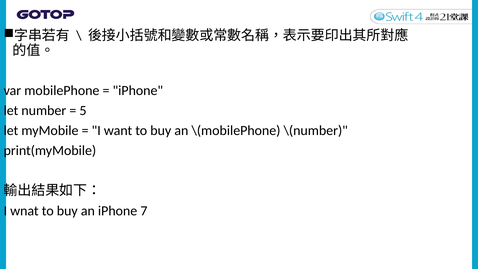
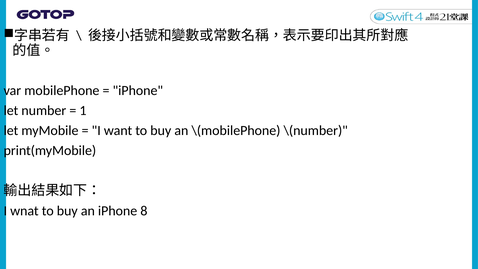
5: 5 -> 1
7: 7 -> 8
